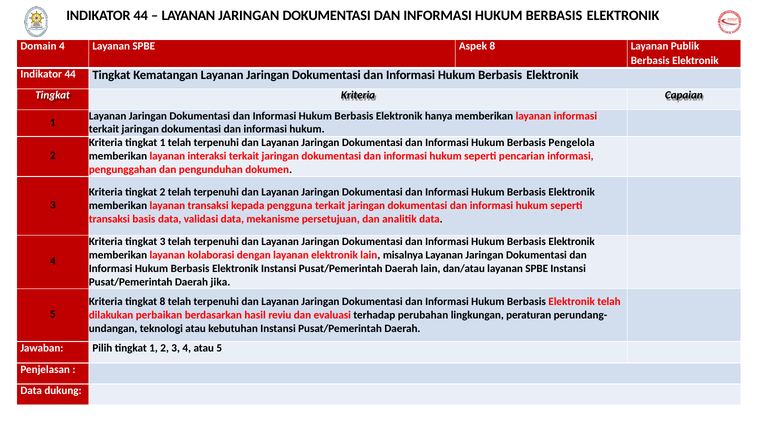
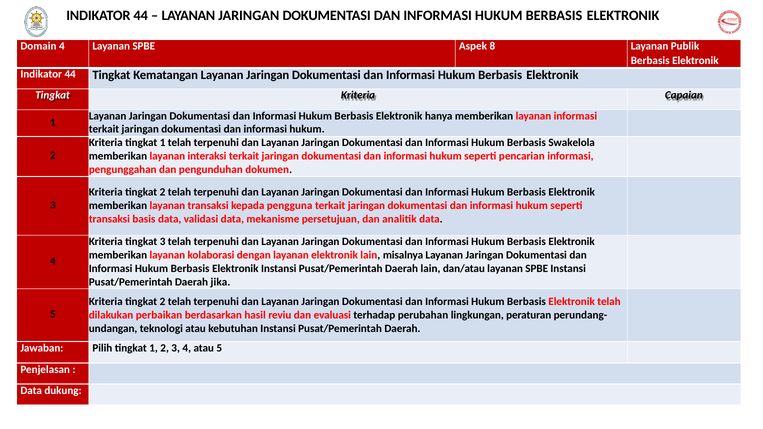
Pengelola: Pengelola -> Swakelola
8 at (163, 302): 8 -> 2
